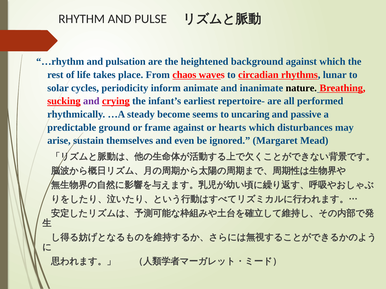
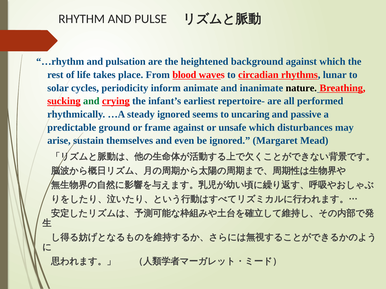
chaos: chaos -> blood
and at (91, 101) colour: purple -> green
steady become: become -> ignored
hearts: hearts -> unsafe
